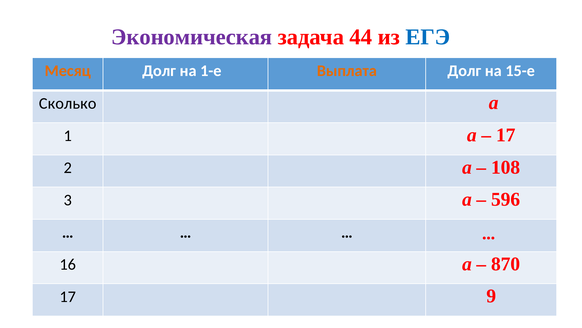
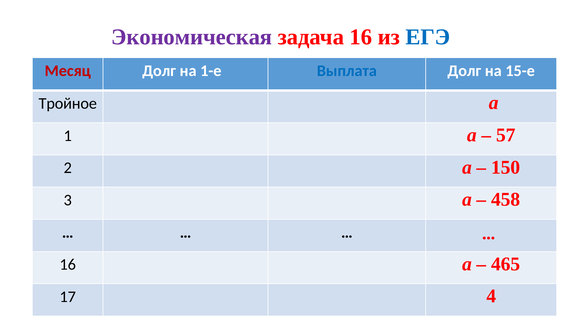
задача 44: 44 -> 16
Месяц colour: orange -> red
Выплата colour: orange -> blue
Сколько: Сколько -> Тройное
17 at (506, 135): 17 -> 57
108: 108 -> 150
596: 596 -> 458
870: 870 -> 465
9: 9 -> 4
